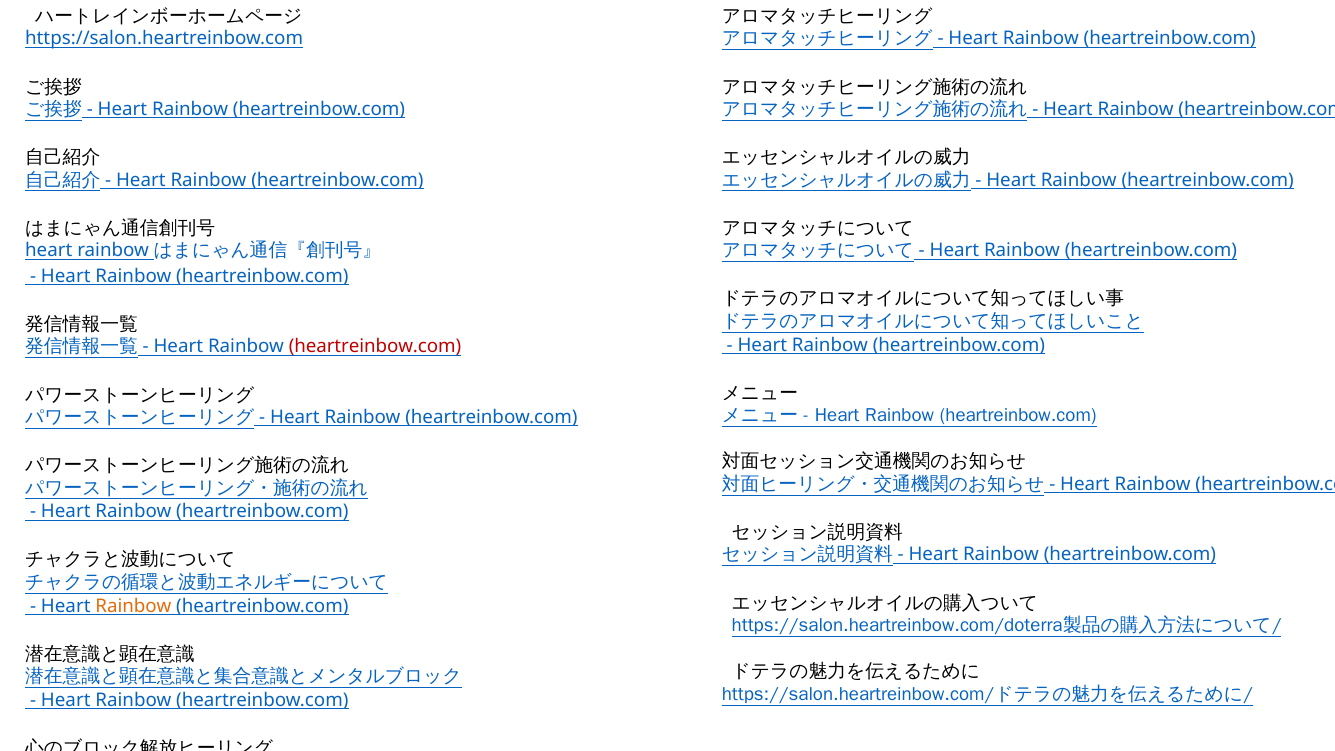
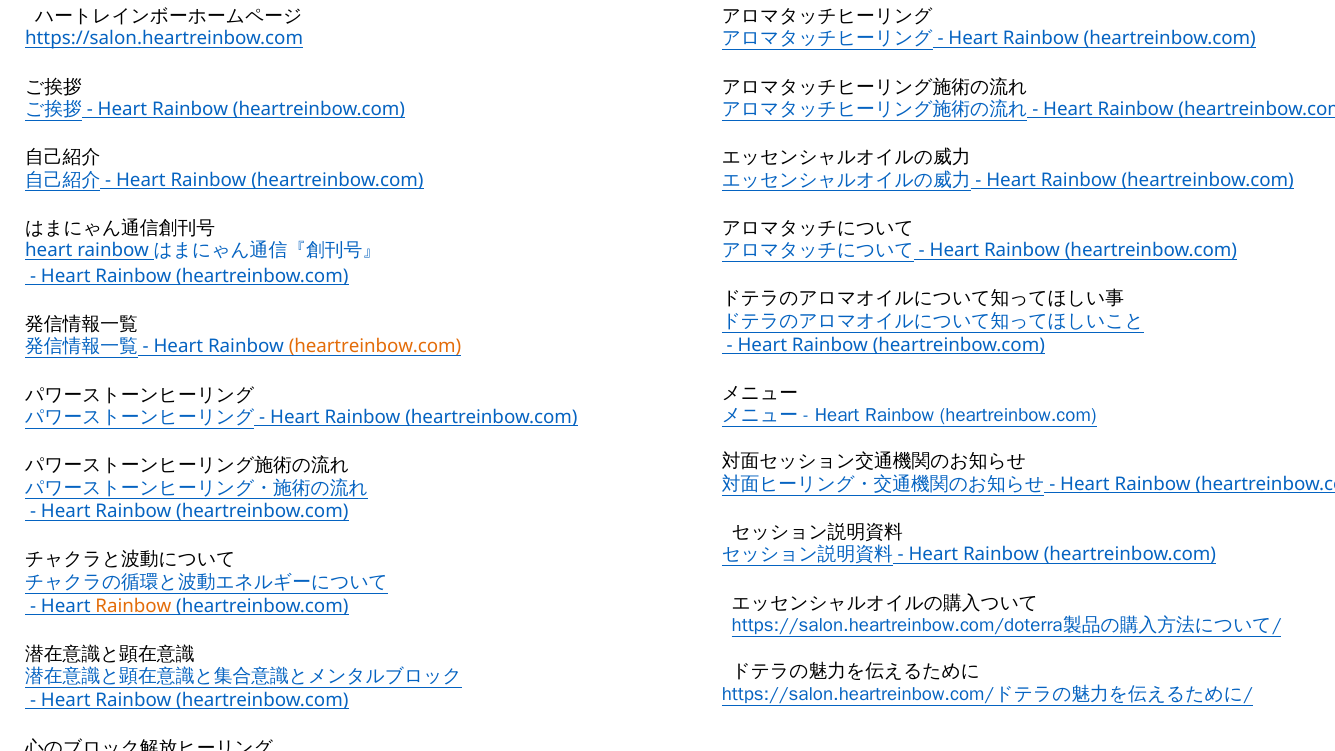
heartreinbow.com at (375, 347) colour: red -> orange
